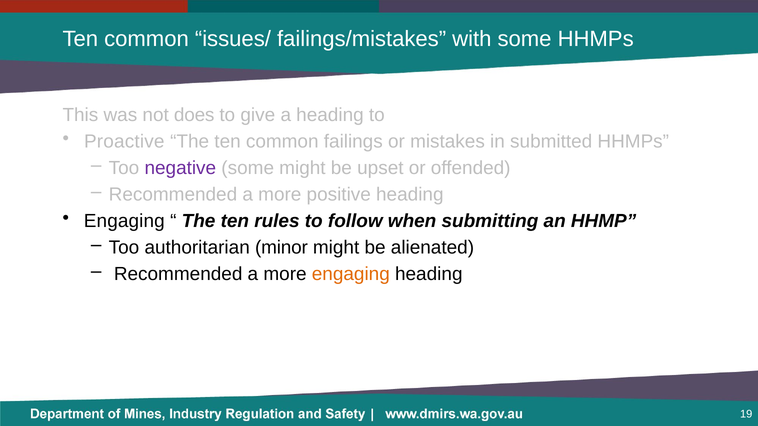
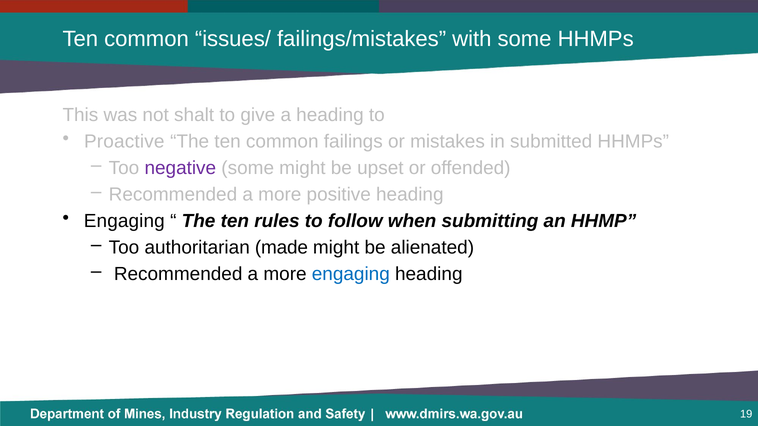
does: does -> shalt
minor: minor -> made
engaging at (351, 274) colour: orange -> blue
